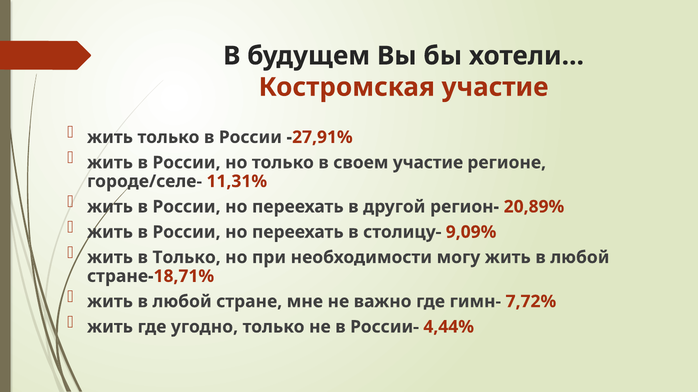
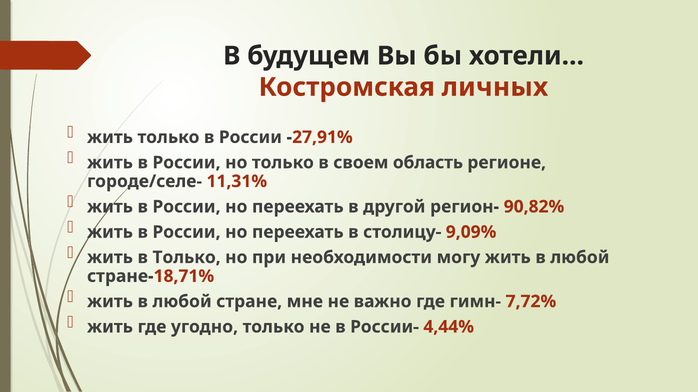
Костромская участие: участие -> личных
своем участие: участие -> область
20,89%: 20,89% -> 90,82%
